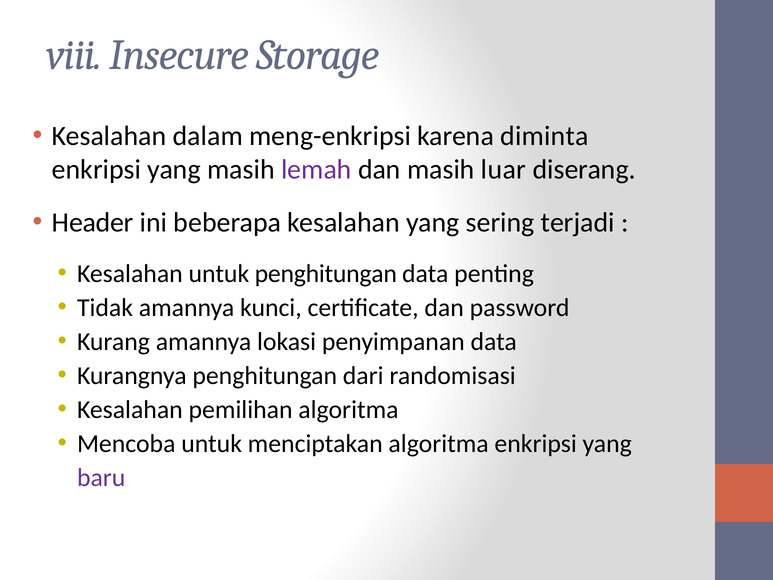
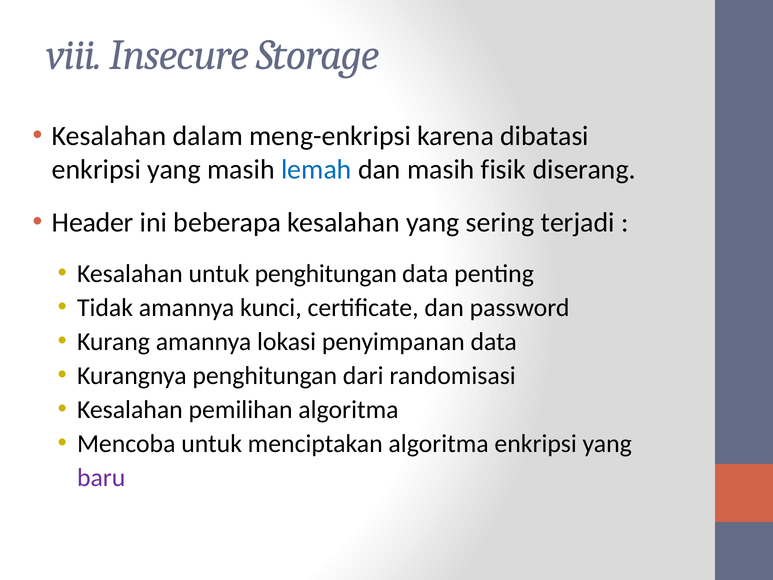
diminta: diminta -> dibatasi
lemah colour: purple -> blue
luar: luar -> fisik
